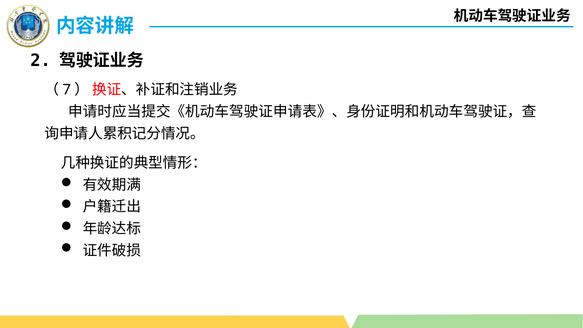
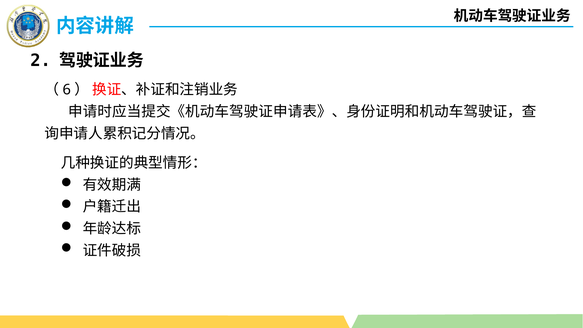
7: 7 -> 6
